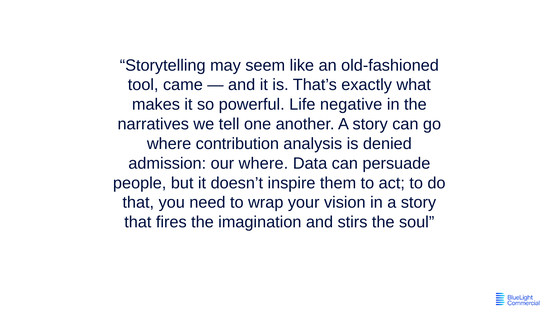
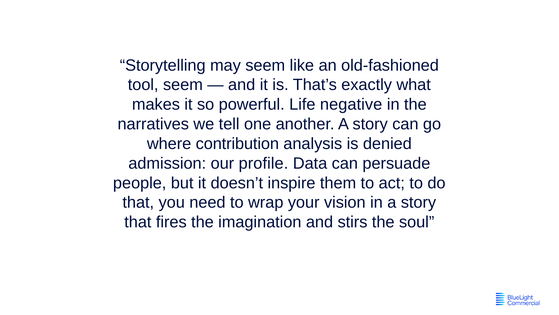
tool came: came -> seem
our where: where -> profile
